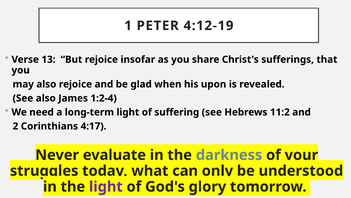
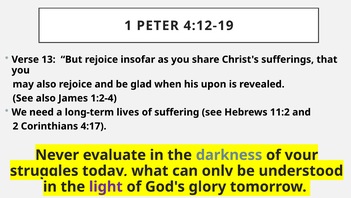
long-term light: light -> lives
